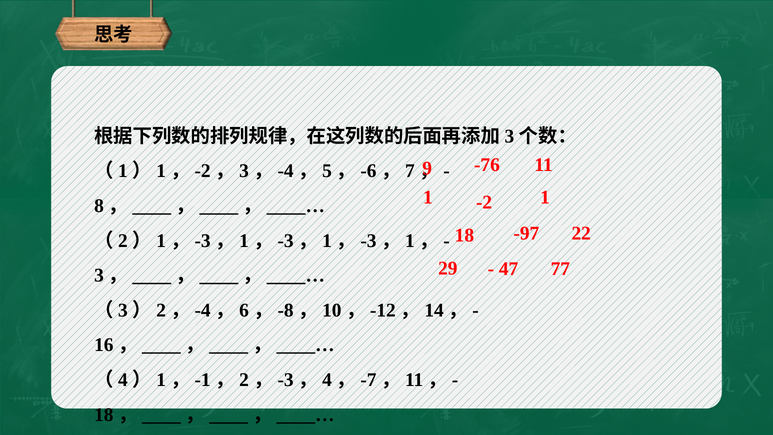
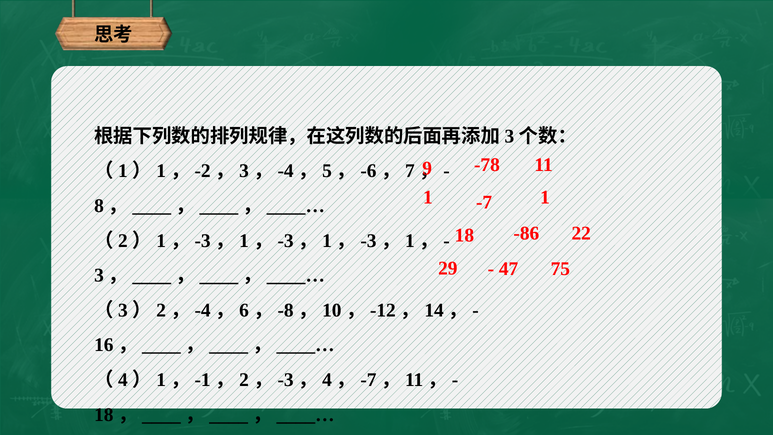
-76: -76 -> -78
-2: -2 -> -7
-97: -97 -> -86
77: 77 -> 75
